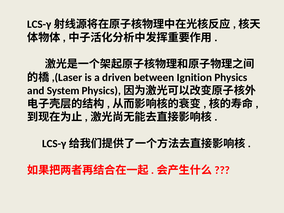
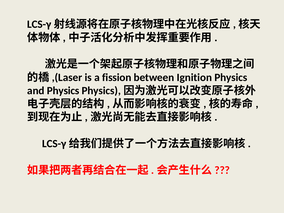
driven: driven -> fission
and System: System -> Physics
